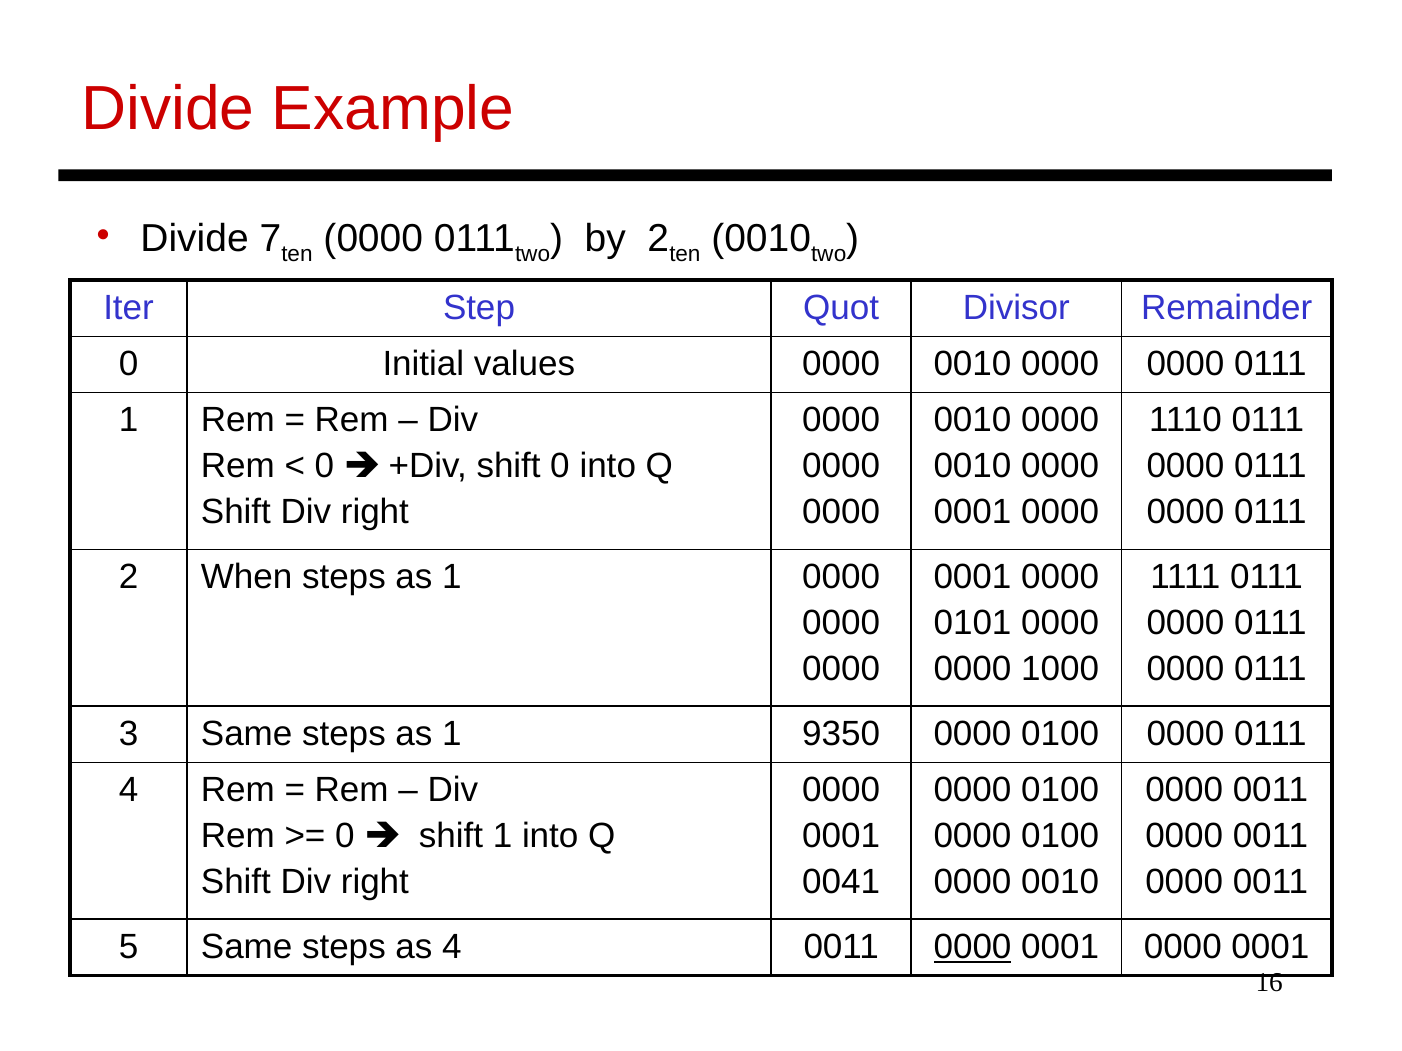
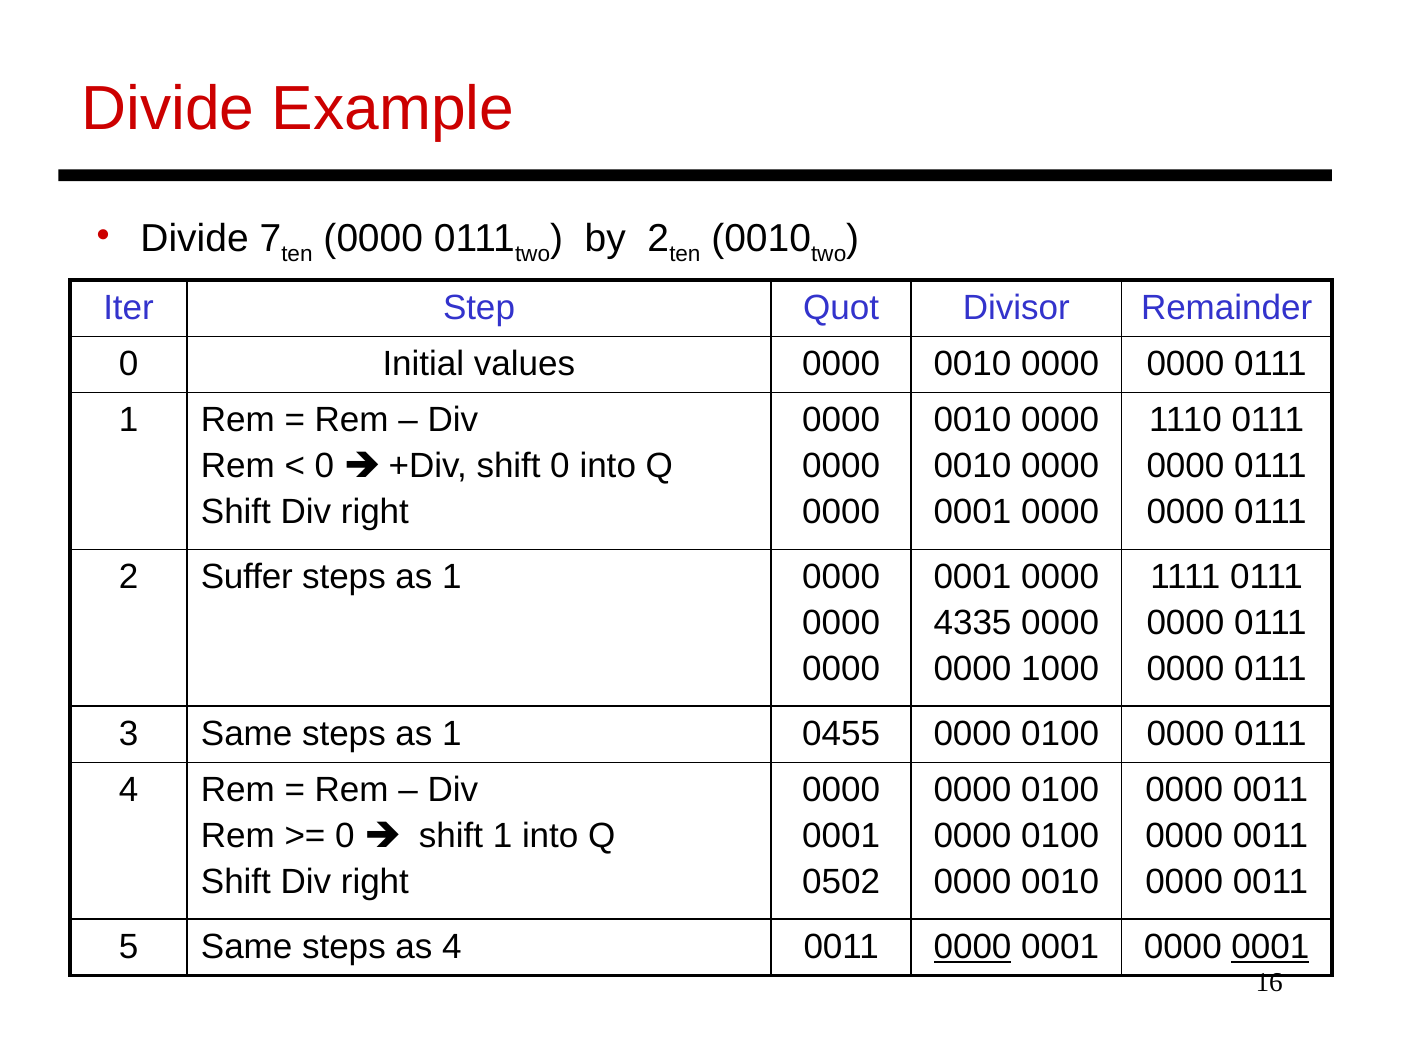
When: When -> Suffer
0101: 0101 -> 4335
9350: 9350 -> 0455
0041: 0041 -> 0502
0001 at (1270, 947) underline: none -> present
